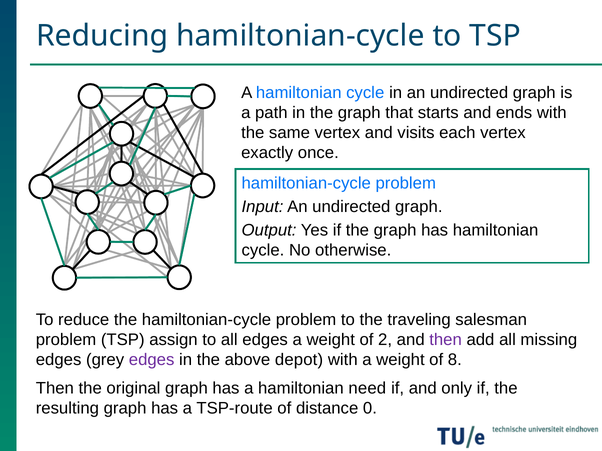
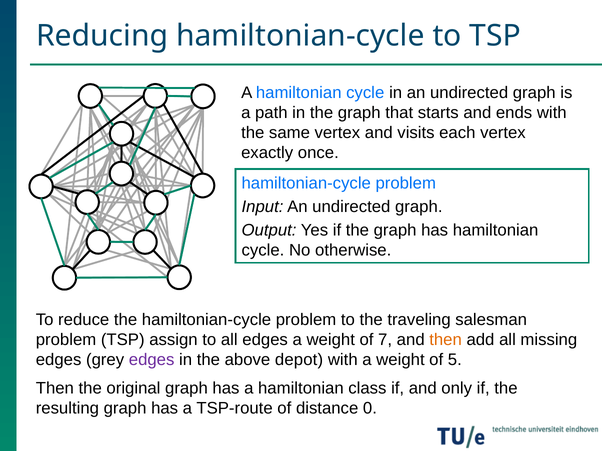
2: 2 -> 7
then at (446, 340) colour: purple -> orange
8: 8 -> 5
need: need -> class
